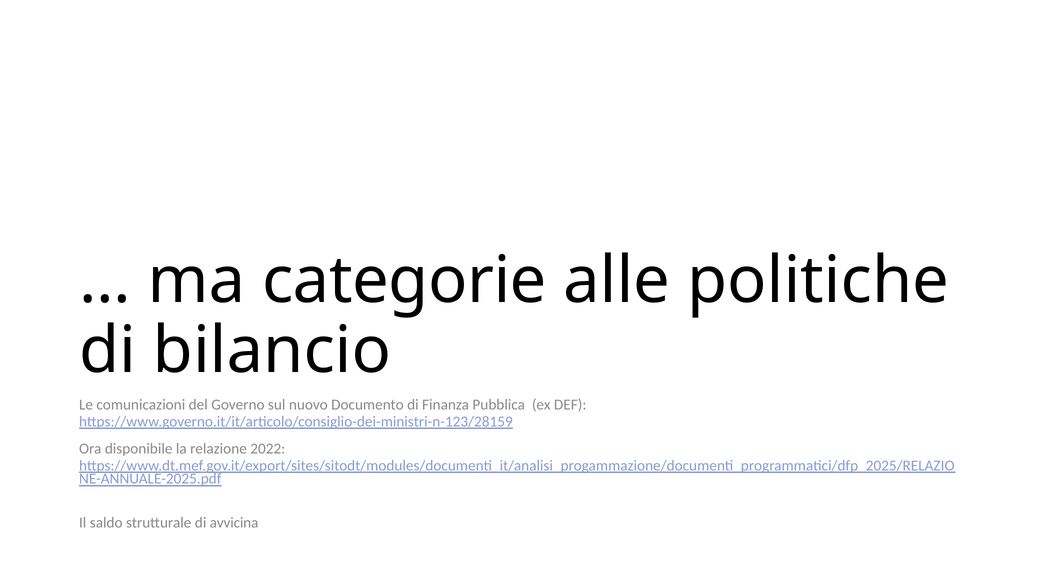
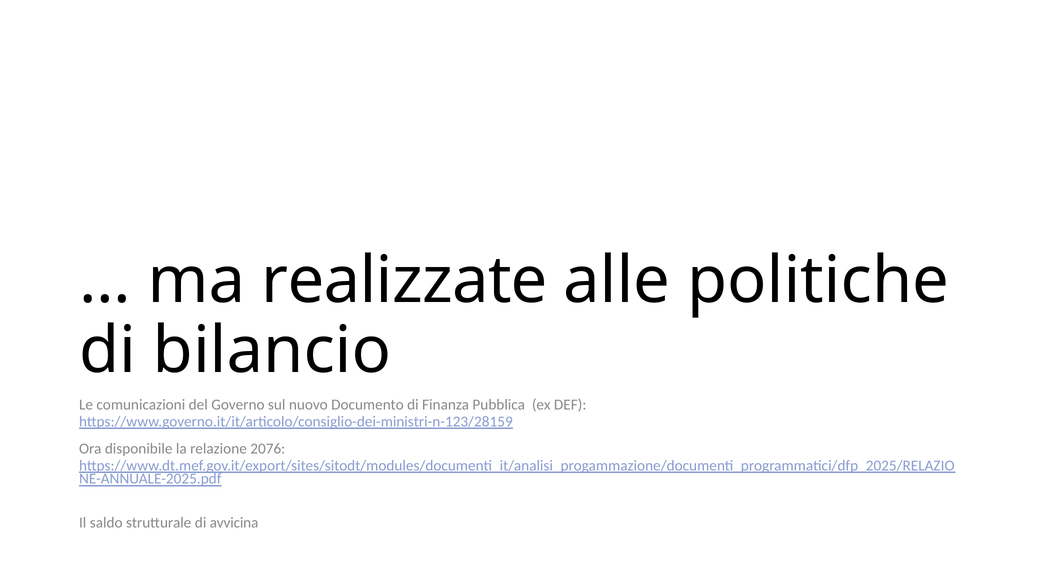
categorie: categorie -> realizzate
2022: 2022 -> 2076
